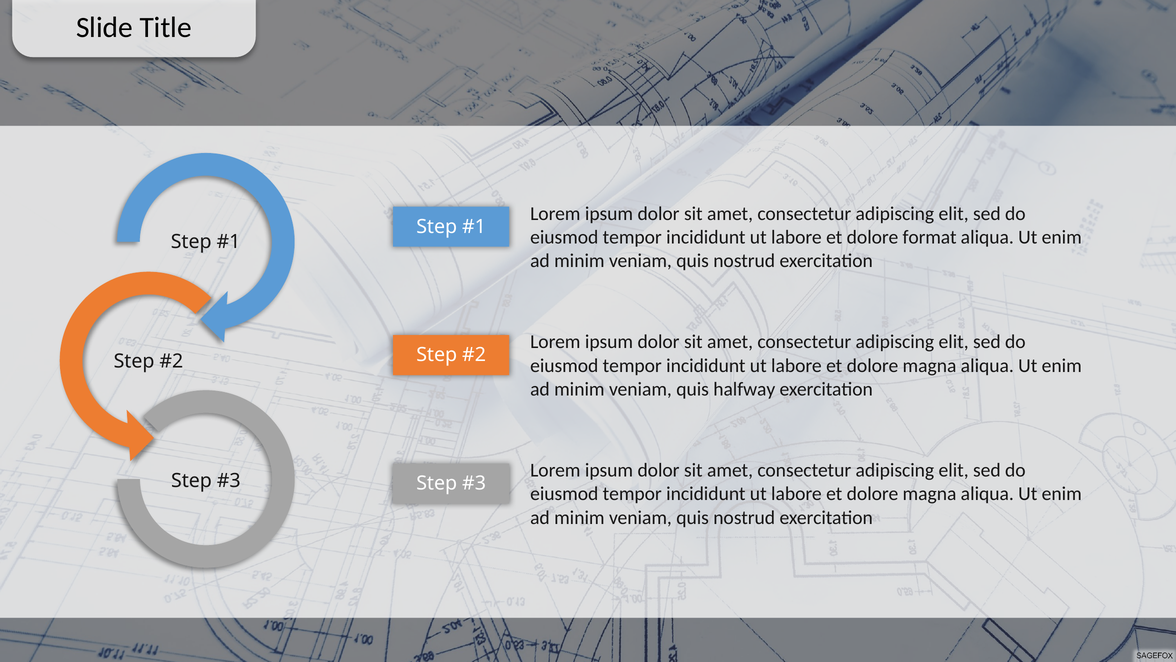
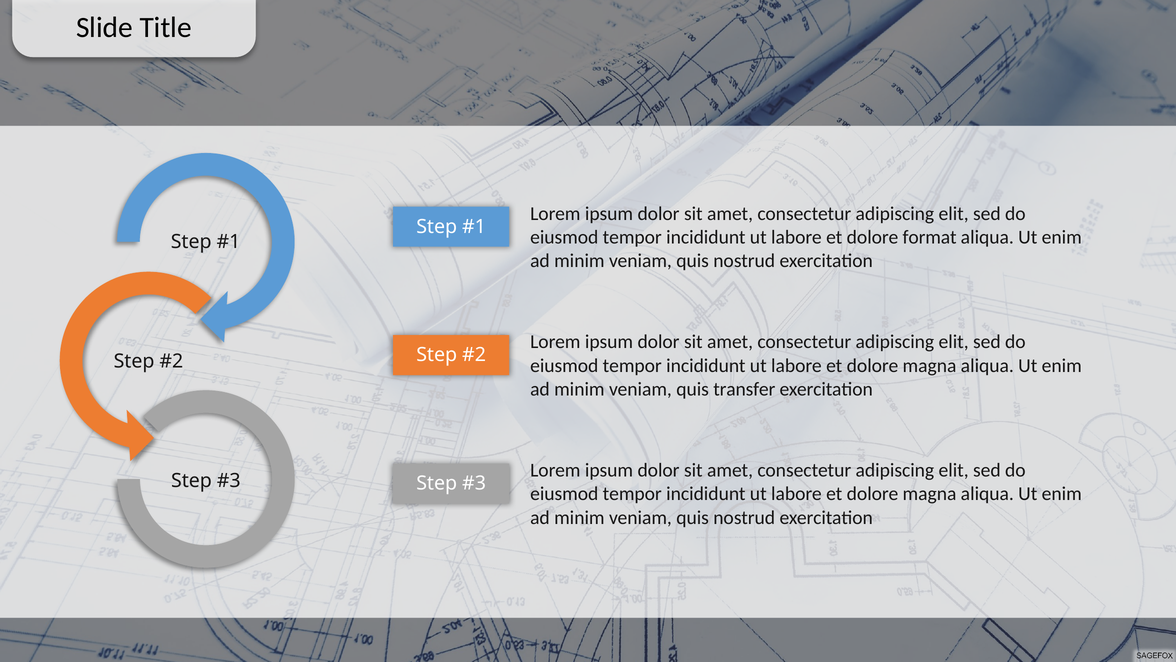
halfway: halfway -> transfer
